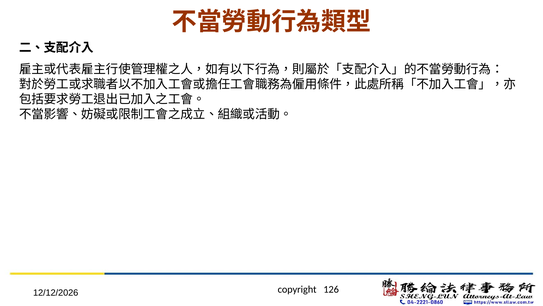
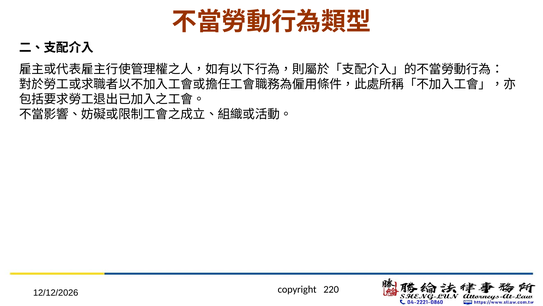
126: 126 -> 220
